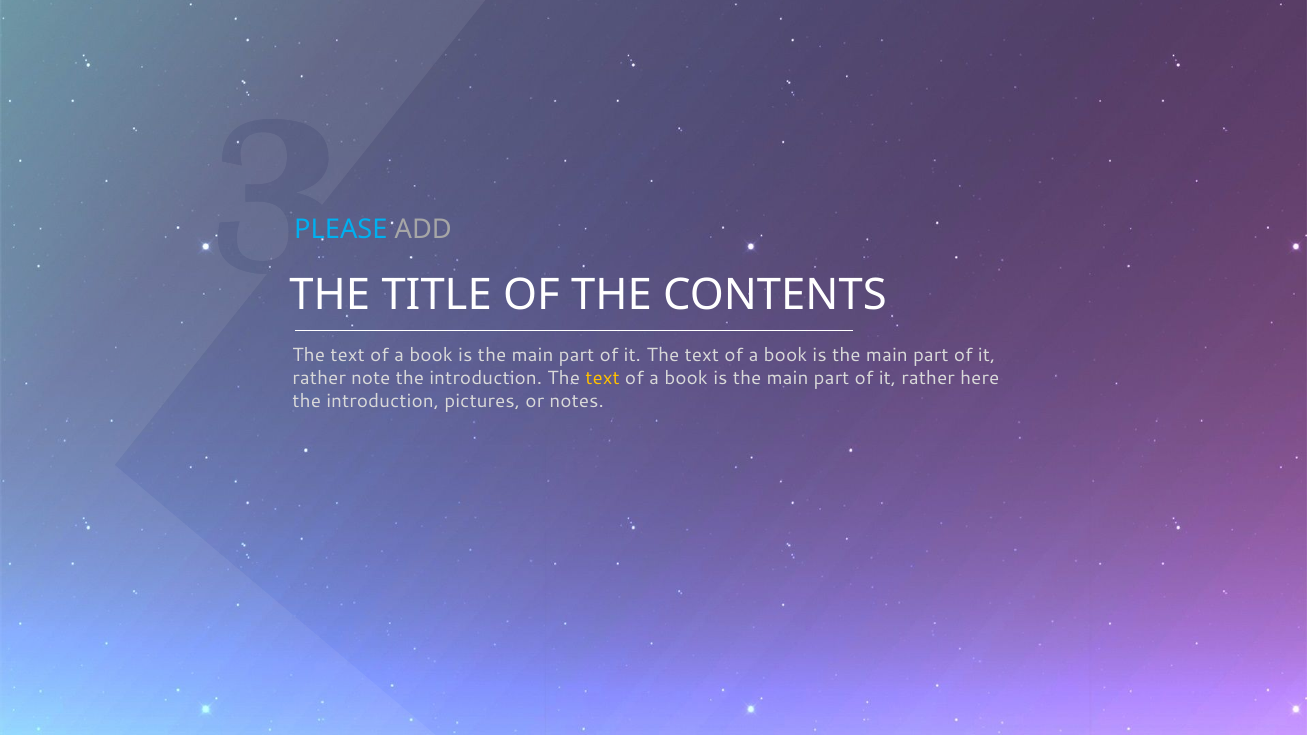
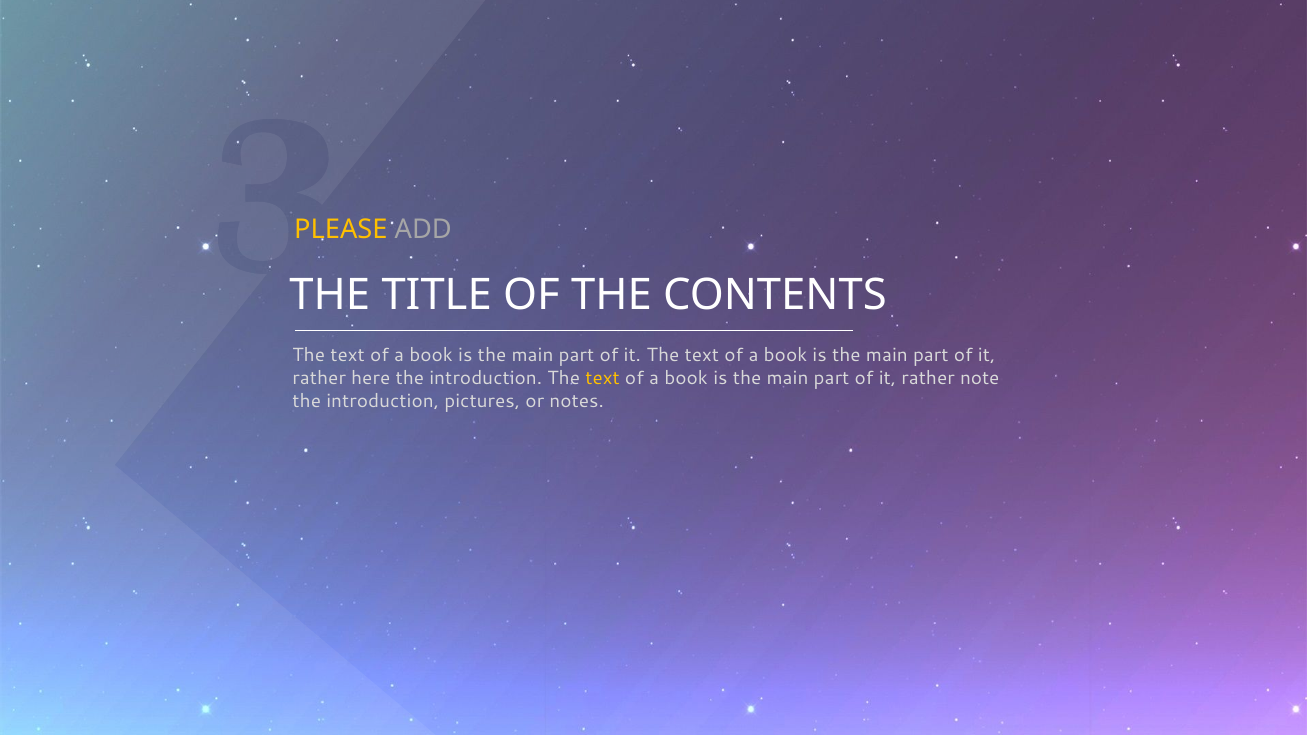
PLEASE colour: light blue -> yellow
note: note -> here
here: here -> note
